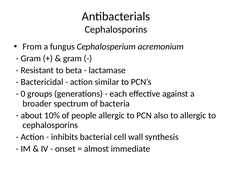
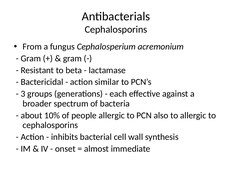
0: 0 -> 3
